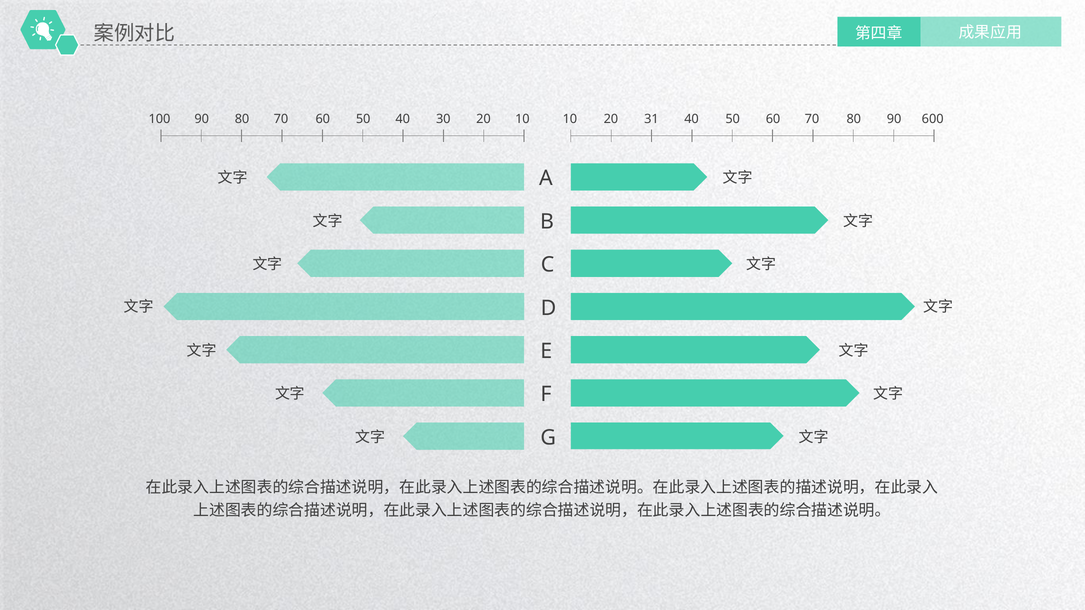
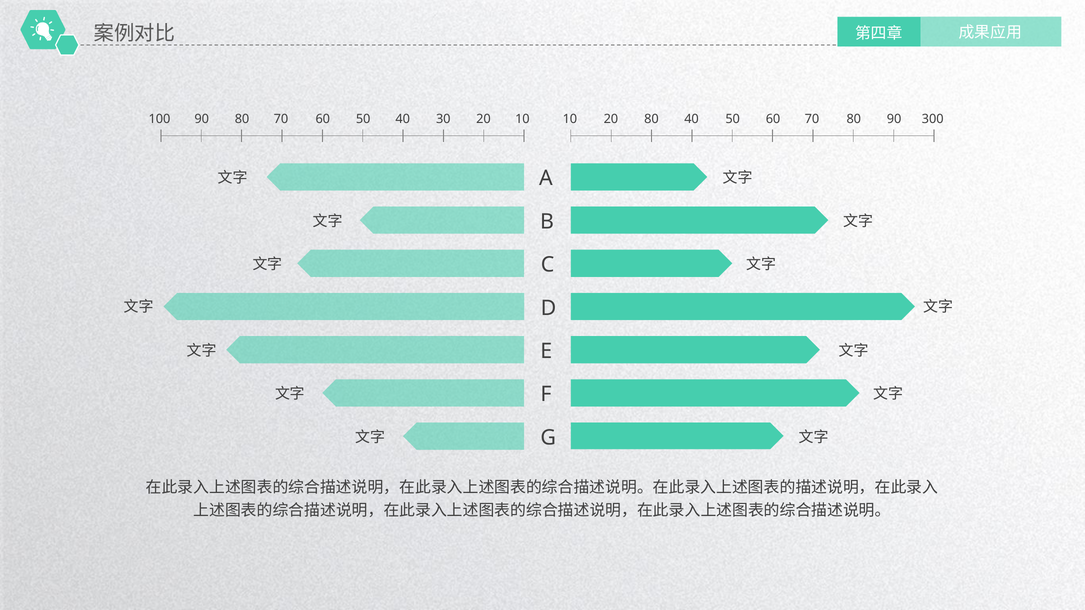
20 31: 31 -> 80
600: 600 -> 300
